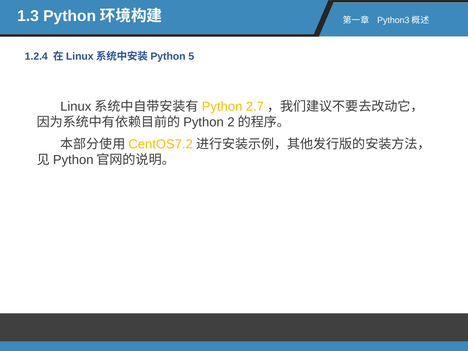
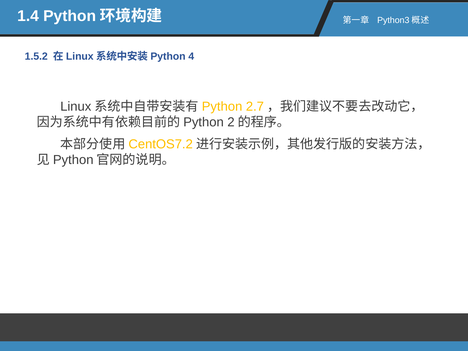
1.3: 1.3 -> 1.4
1.2.4: 1.2.4 -> 1.5.2
5: 5 -> 4
